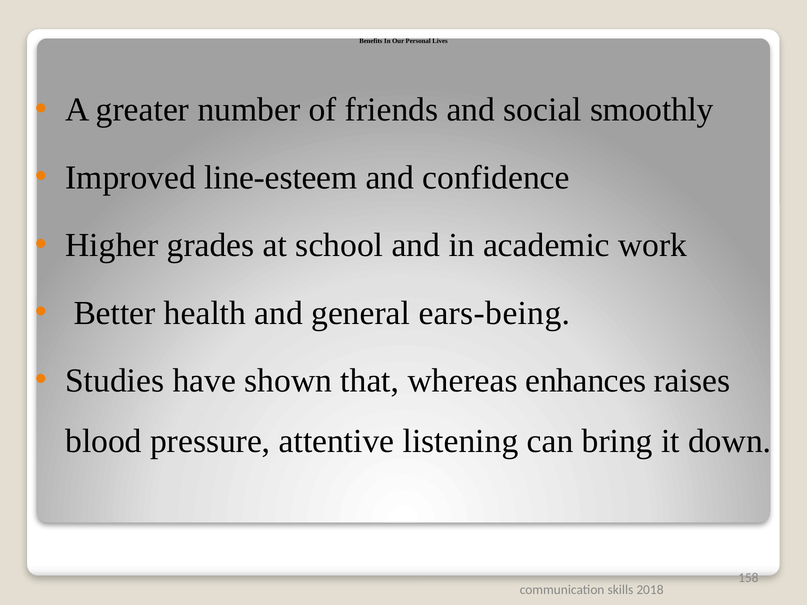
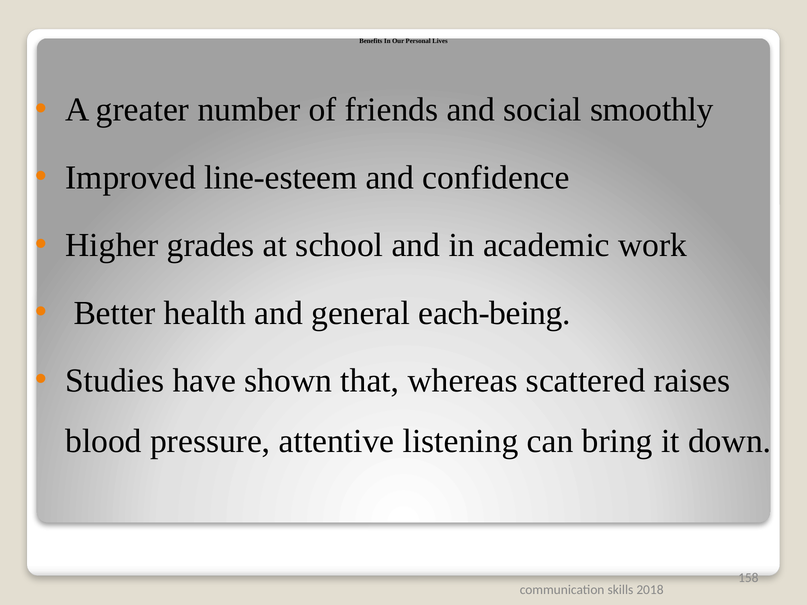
ears-being: ears-being -> each-being
enhances: enhances -> scattered
